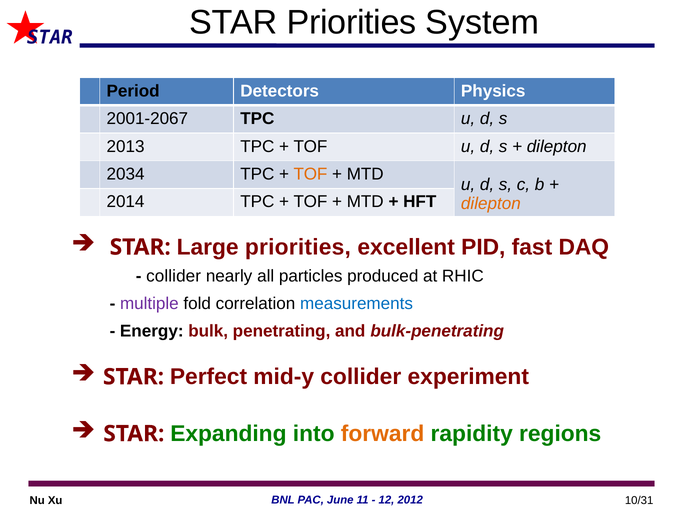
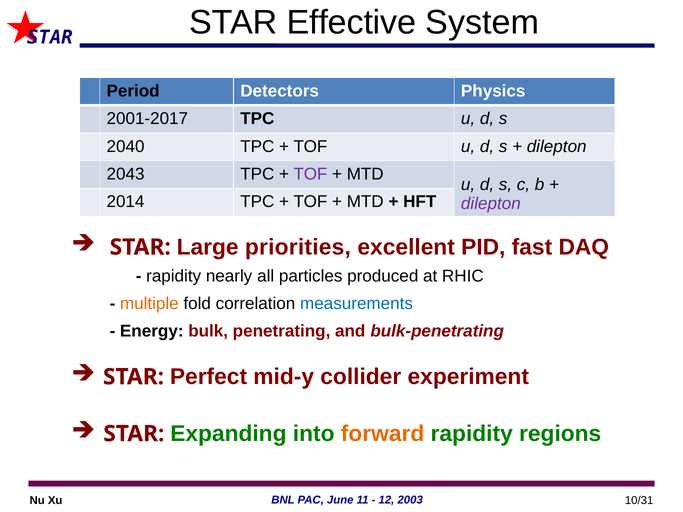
STAR Priorities: Priorities -> Effective
2001-2067: 2001-2067 -> 2001-2017
2013: 2013 -> 2040
2034: 2034 -> 2043
TOF at (310, 174) colour: orange -> purple
dilepton at (491, 204) colour: orange -> purple
collider at (174, 276): collider -> rapidity
multiple colour: purple -> orange
2012: 2012 -> 2003
